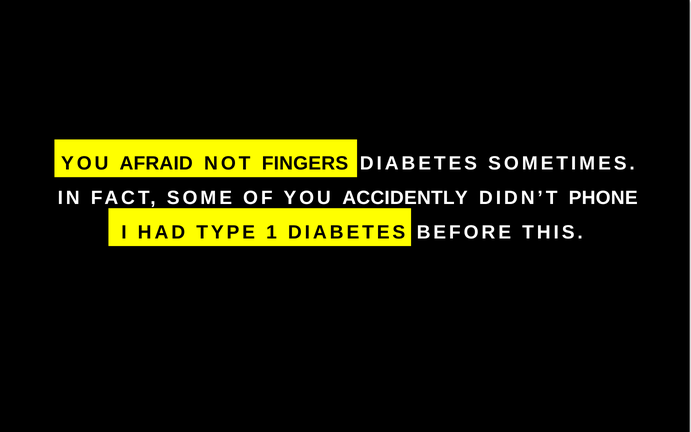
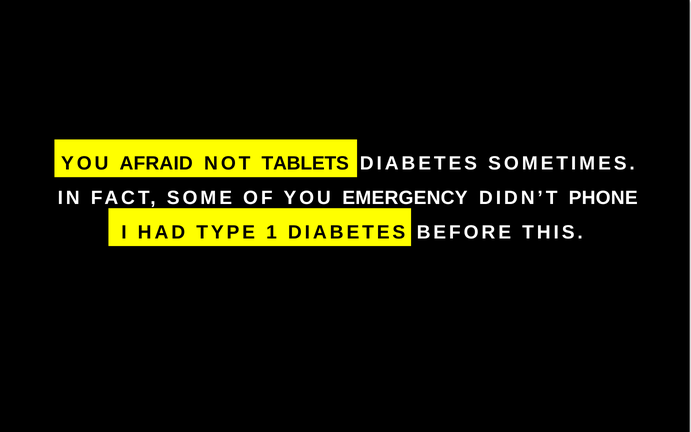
FINGERS: FINGERS -> TABLETS
ACCIDENTLY: ACCIDENTLY -> EMERGENCY
